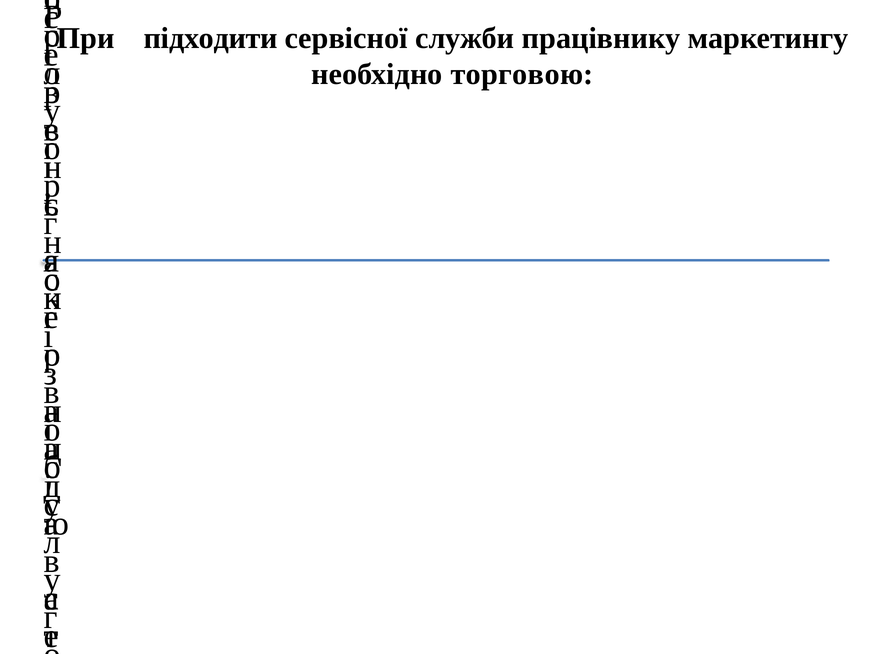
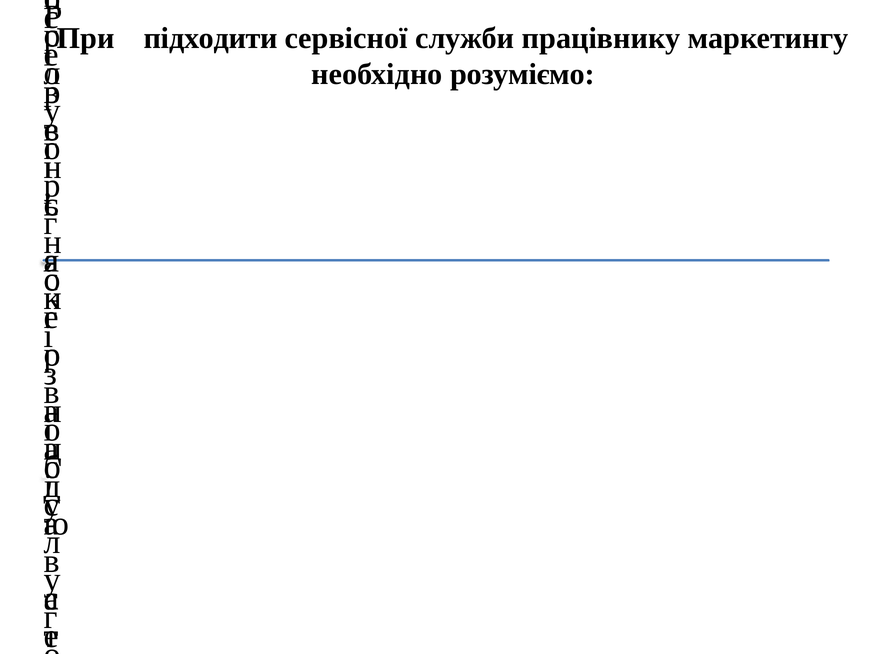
торговою: торговою -> розуміємо
